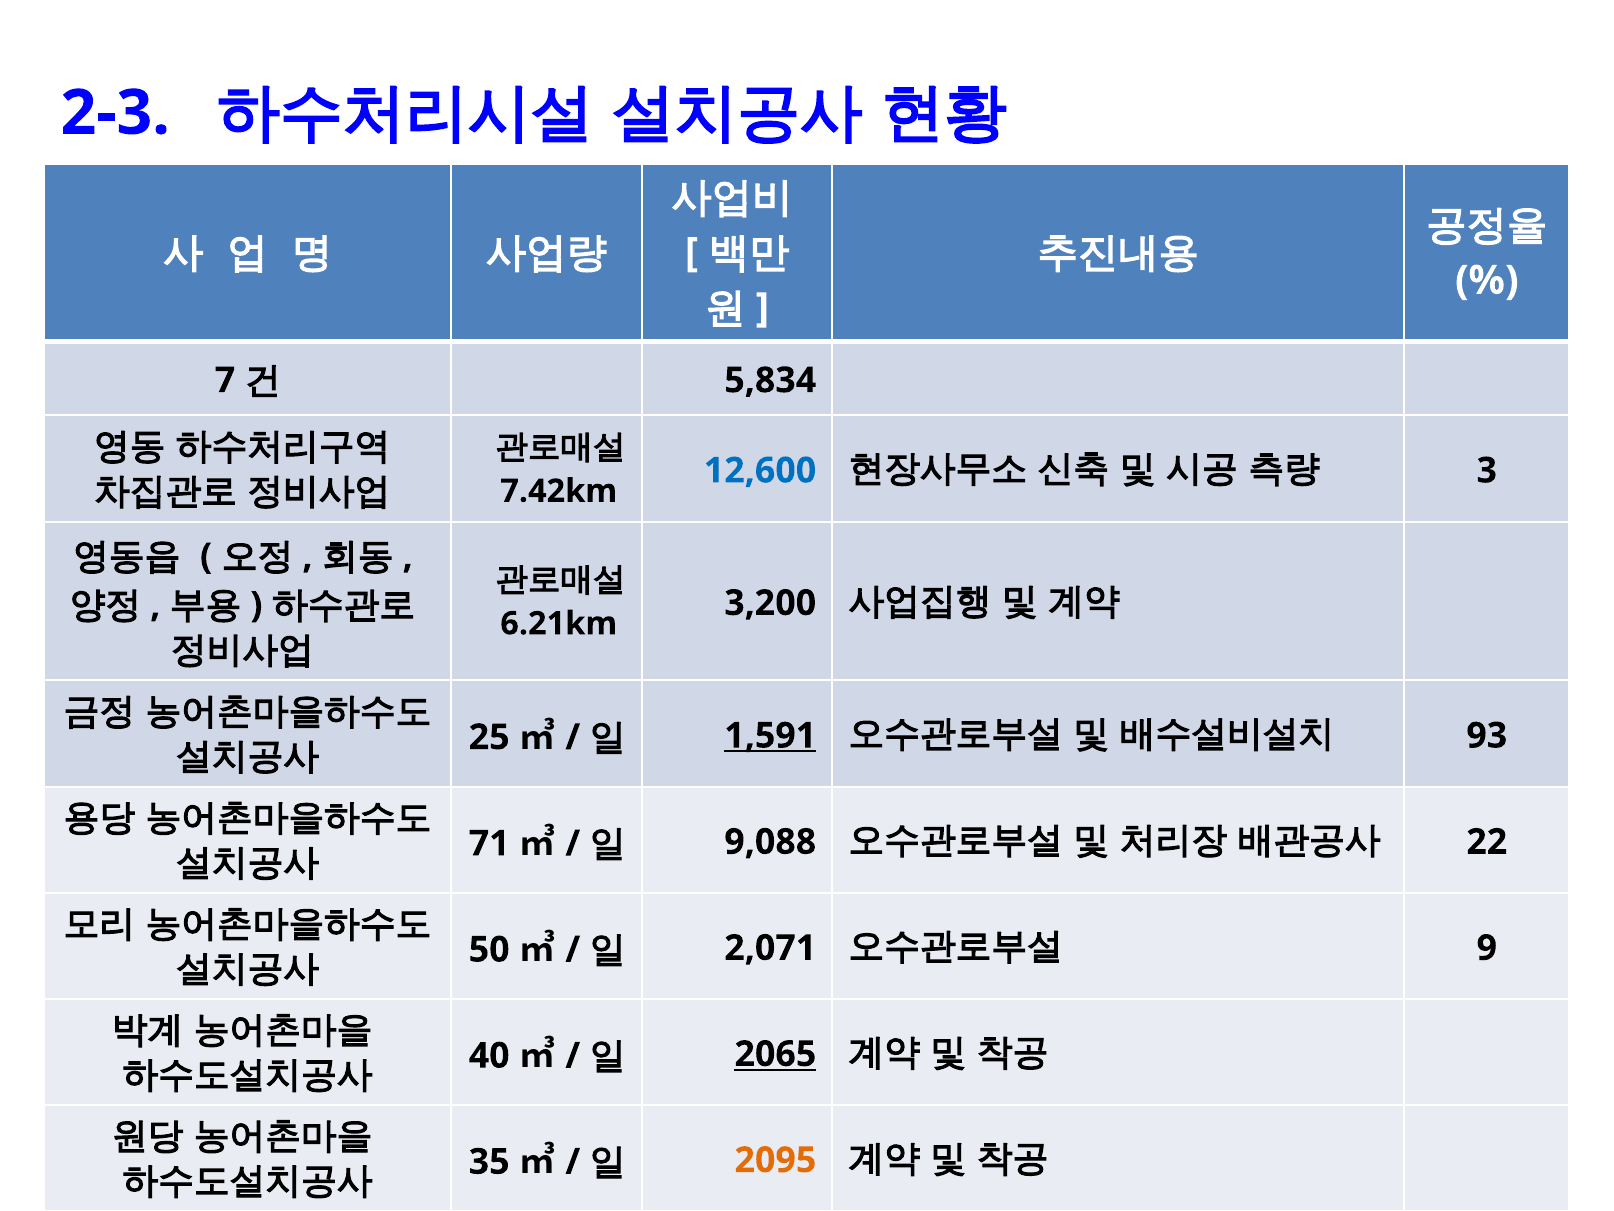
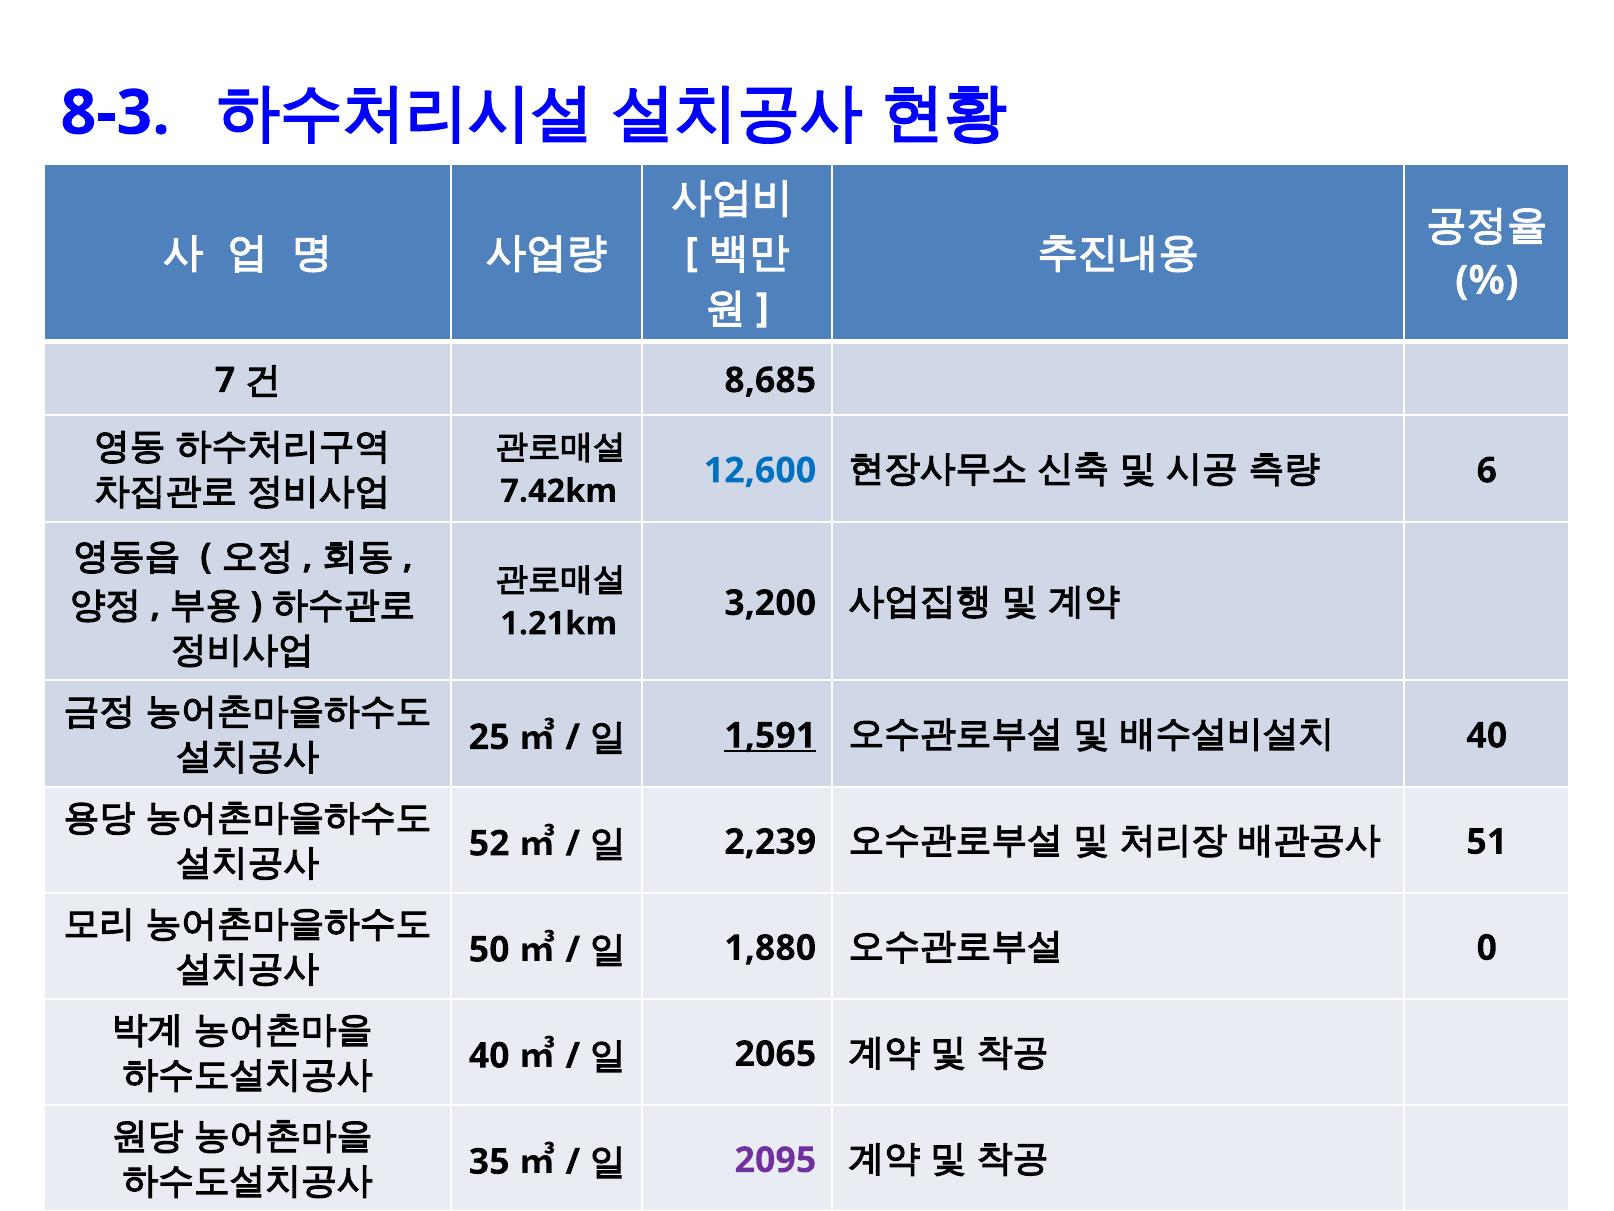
2-3: 2-3 -> 8-3
5,834: 5,834 -> 8,685
3: 3 -> 6
6.21km: 6.21km -> 1.21km
93 at (1487, 735): 93 -> 40
71: 71 -> 52
9,088: 9,088 -> 2,239
22: 22 -> 51
2,071: 2,071 -> 1,880
9: 9 -> 0
2065 underline: present -> none
2095 colour: orange -> purple
